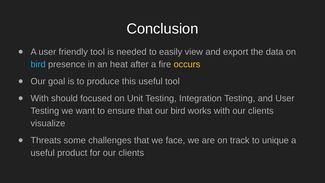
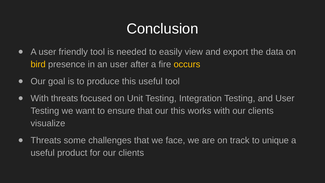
bird at (38, 64) colour: light blue -> yellow
an heat: heat -> user
With should: should -> threats
our bird: bird -> this
